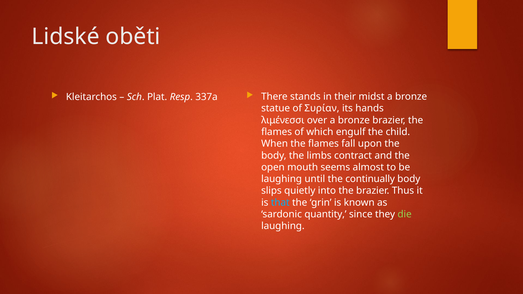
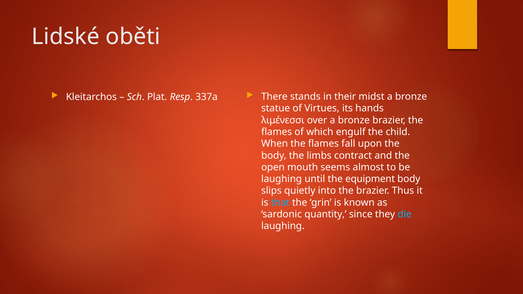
Συρίαν: Συρίαν -> Virtues
continually: continually -> equipment
die colour: light green -> light blue
